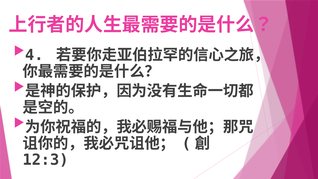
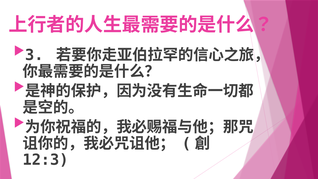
4: 4 -> 3
